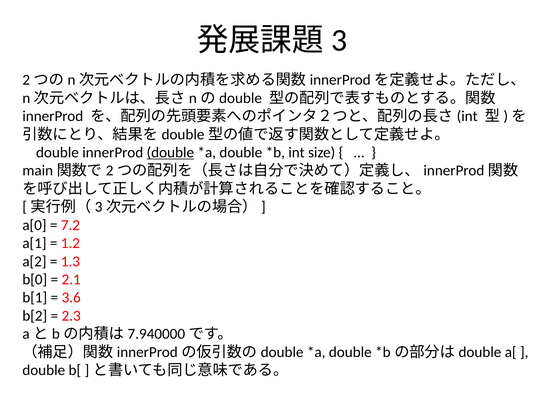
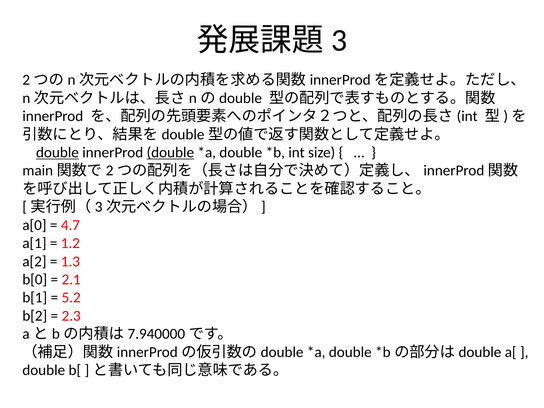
double at (57, 153) underline: none -> present
7.2: 7.2 -> 4.7
3.6: 3.6 -> 5.2
